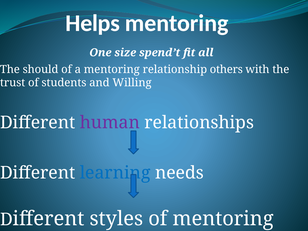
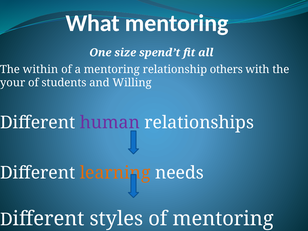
Helps: Helps -> What
should: should -> within
trust: trust -> your
learning colour: blue -> orange
